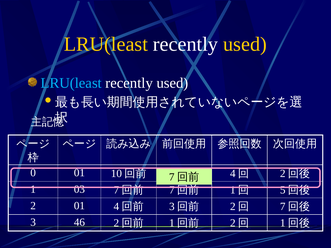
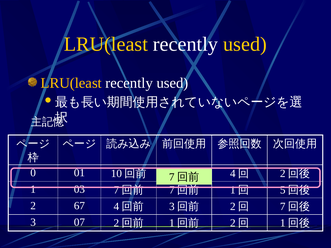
LRU(least at (71, 83) colour: light blue -> yellow
2 01: 01 -> 67
46: 46 -> 07
